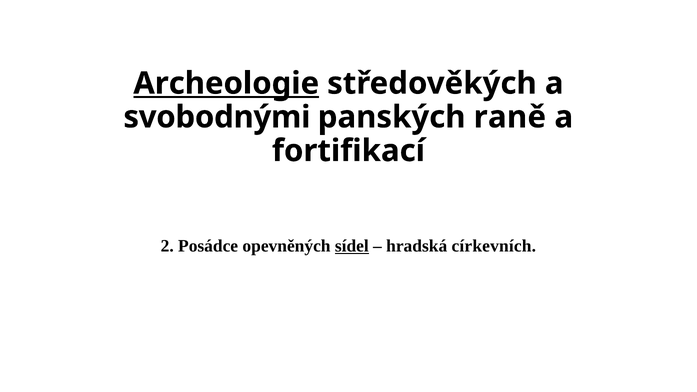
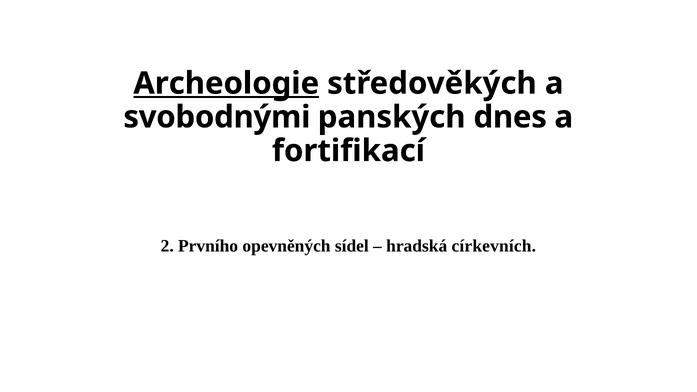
raně: raně -> dnes
Posádce: Posádce -> Prvního
sídel underline: present -> none
